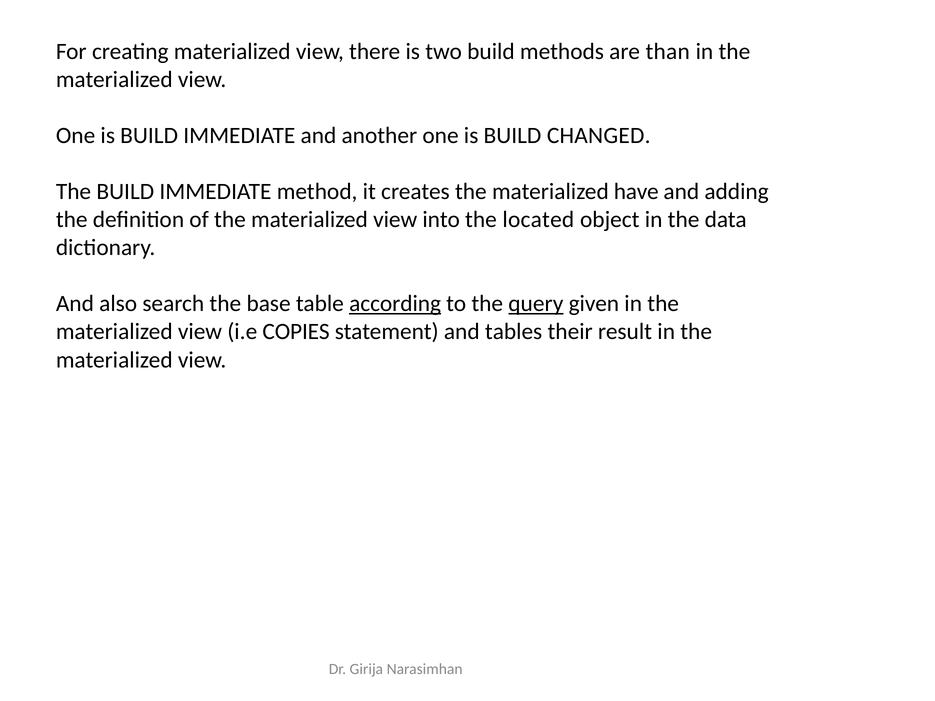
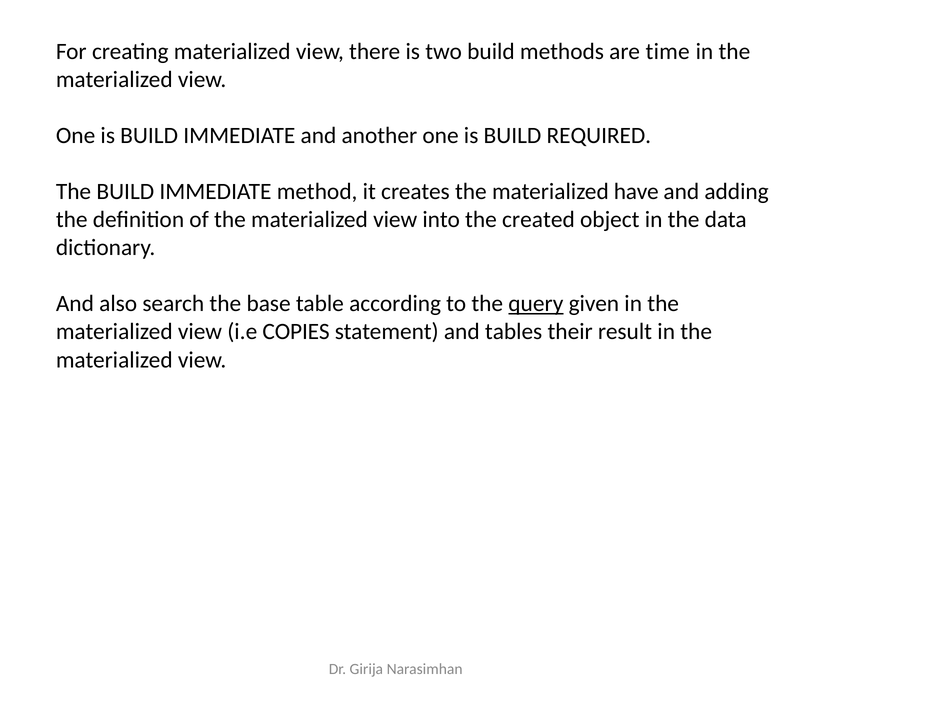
than: than -> time
CHANGED: CHANGED -> REQUIRED
located: located -> created
according underline: present -> none
